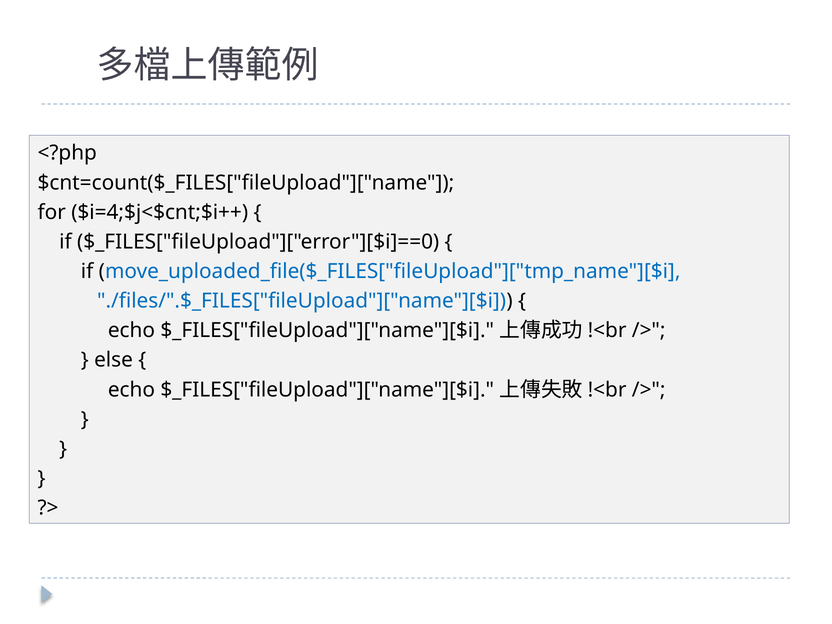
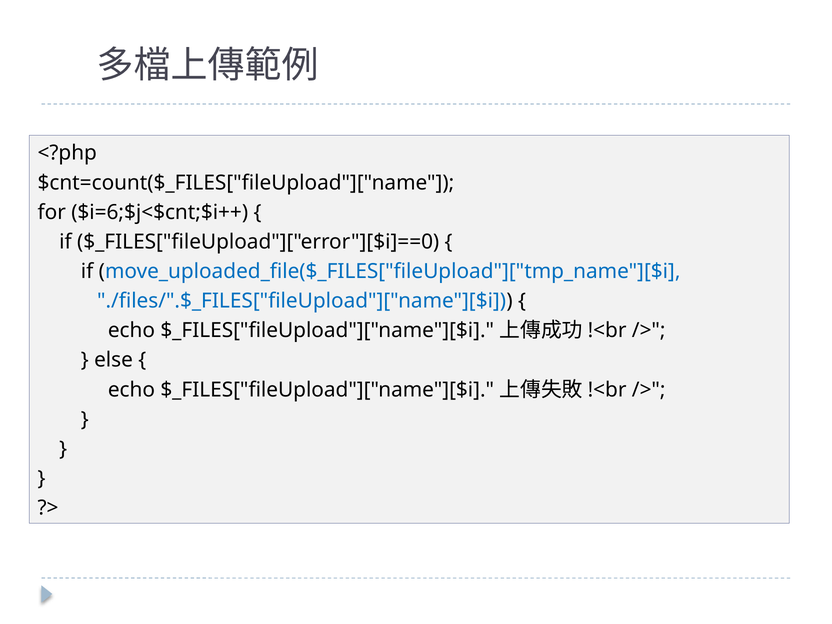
$i=4;$j<$cnt;$i++: $i=4;$j<$cnt;$i++ -> $i=6;$j<$cnt;$i++
